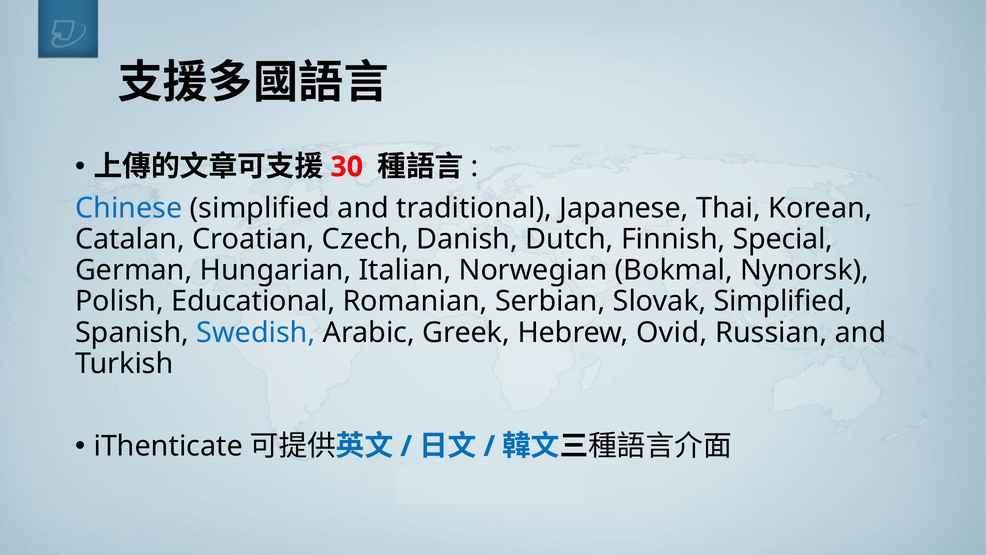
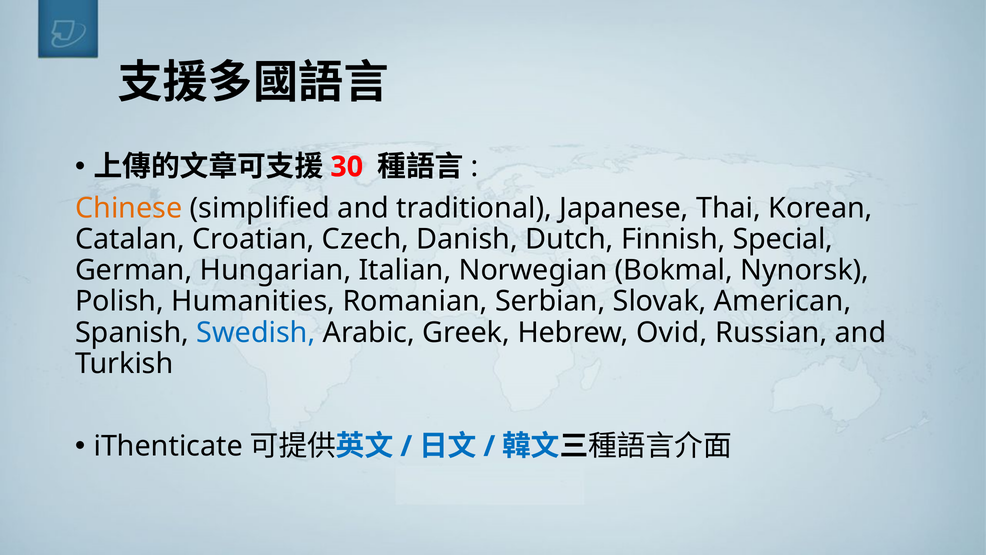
Chinese colour: blue -> orange
Educational: Educational -> Humanities
Slovak Simplified: Simplified -> American
